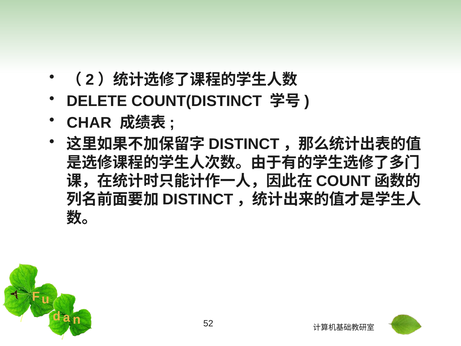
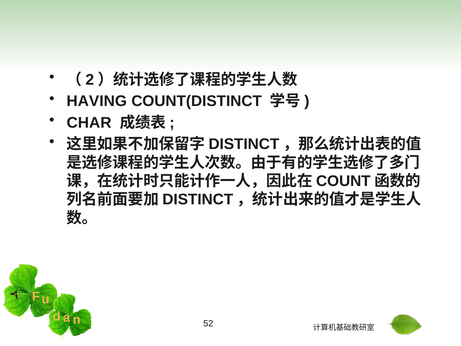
DELETE: DELETE -> HAVING
